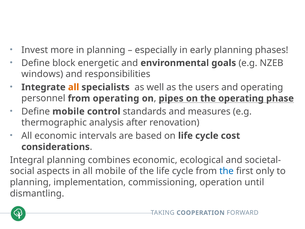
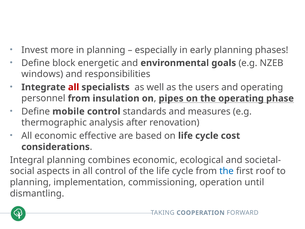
all at (74, 87) colour: orange -> red
from operating: operating -> insulation
intervals: intervals -> effective
all mobile: mobile -> control
only: only -> roof
